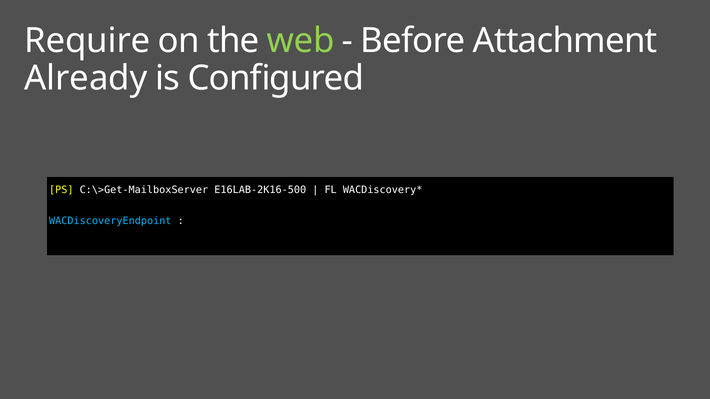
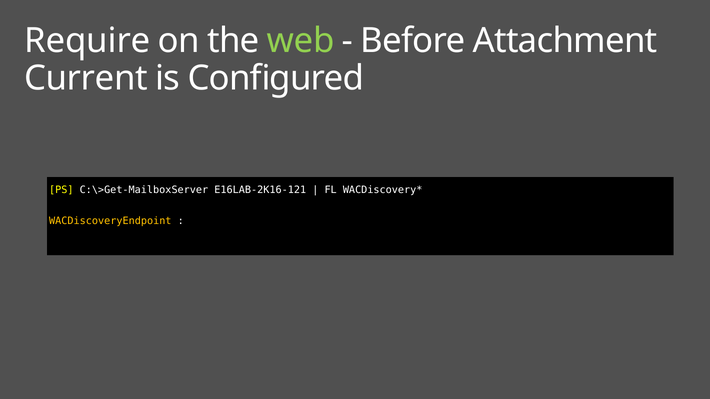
Already: Already -> Current
E16LAB-2K16-500: E16LAB-2K16-500 -> E16LAB-2K16-121
WACDiscoveryEndpoint colour: light blue -> yellow
